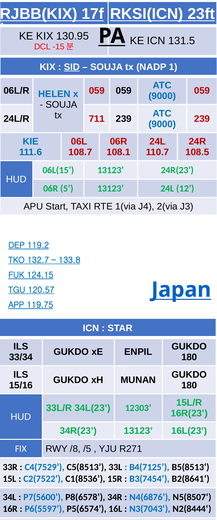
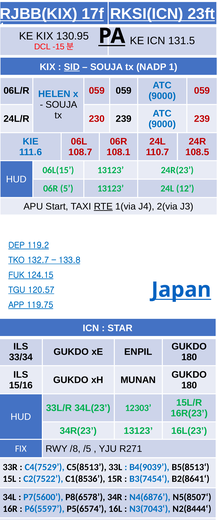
711: 711 -> 230
RTE underline: none -> present
B4(7125: B4(7125 -> B4(9039
